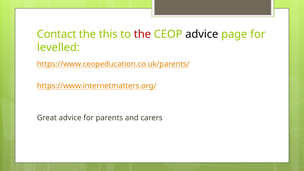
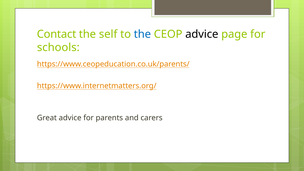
this: this -> self
the at (142, 34) colour: red -> blue
levelled: levelled -> schools
